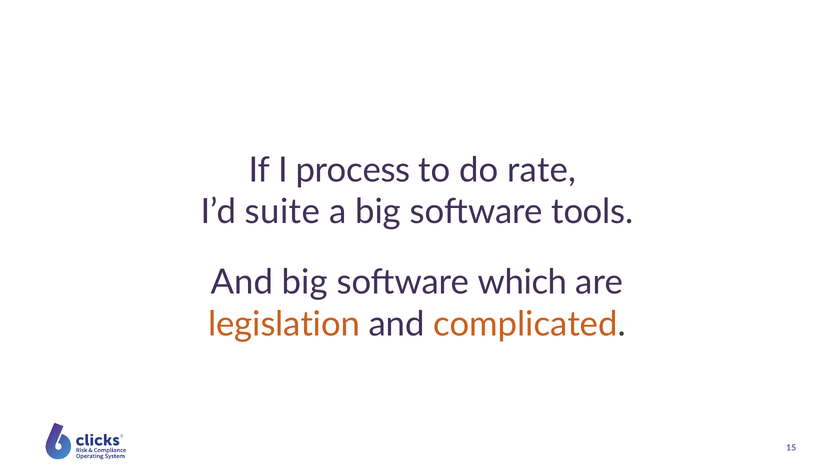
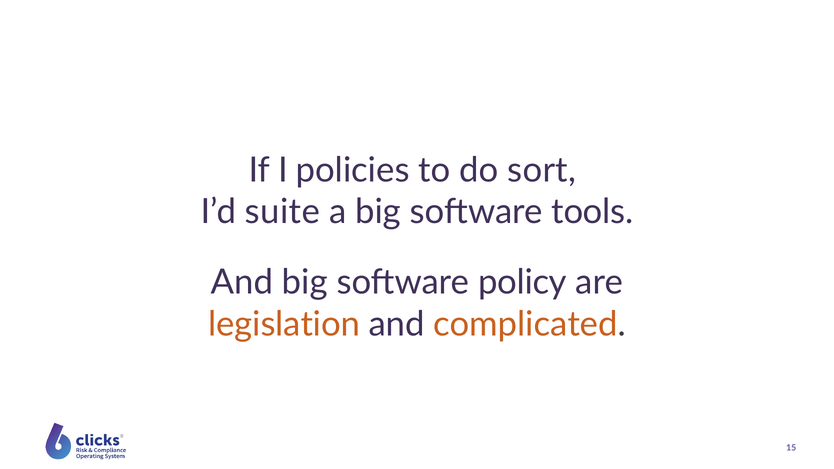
process: process -> policies
rate: rate -> sort
which: which -> policy
